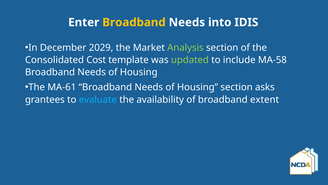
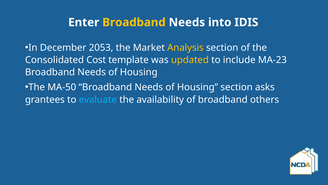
2029: 2029 -> 2053
Analysis colour: light green -> yellow
updated colour: light green -> yellow
MA-58: MA-58 -> MA-23
MA-61: MA-61 -> MA-50
extent: extent -> others
